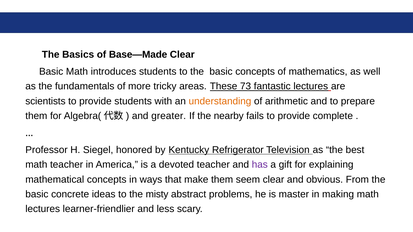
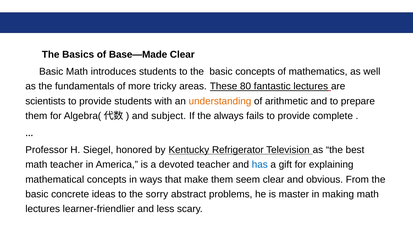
73: 73 -> 80
greater: greater -> subject
nearby: nearby -> always
has colour: purple -> blue
misty: misty -> sorry
